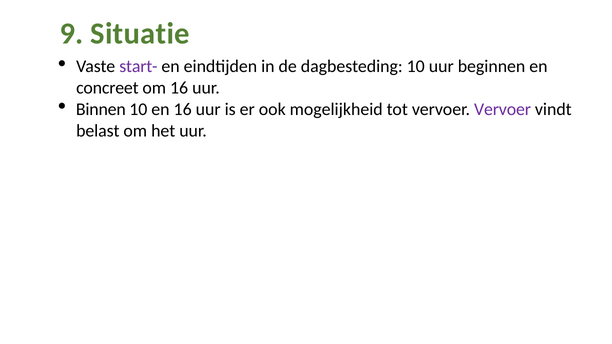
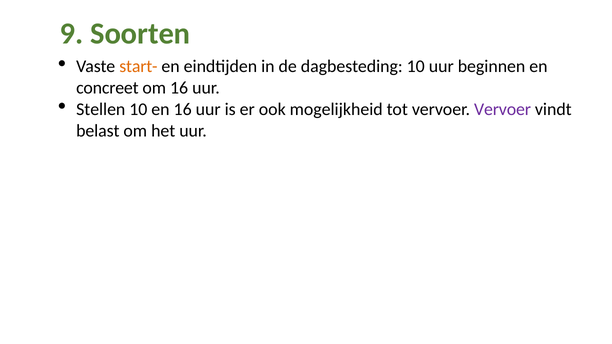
Situatie: Situatie -> Soorten
start- colour: purple -> orange
Binnen: Binnen -> Stellen
